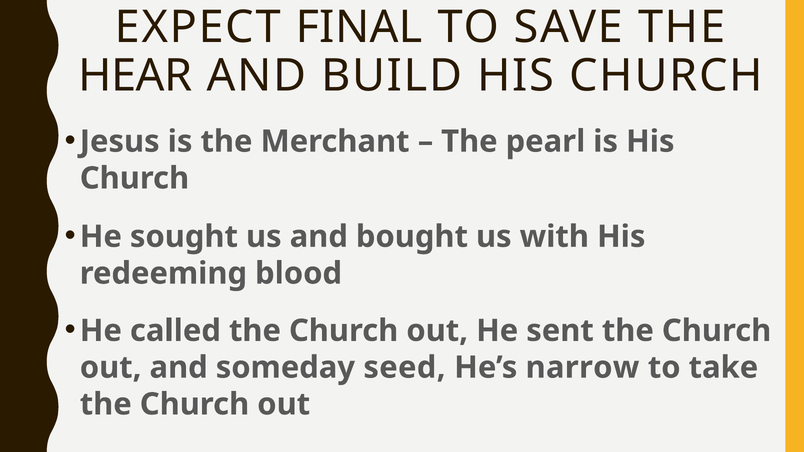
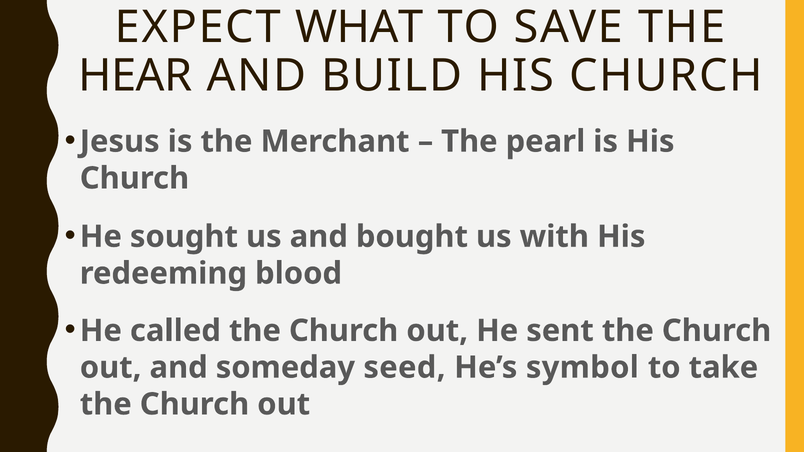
FINAL: FINAL -> WHAT
narrow: narrow -> symbol
